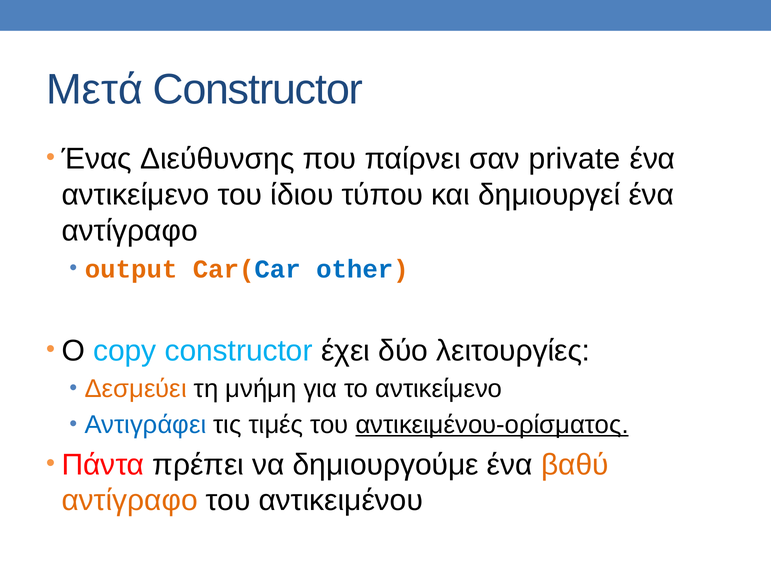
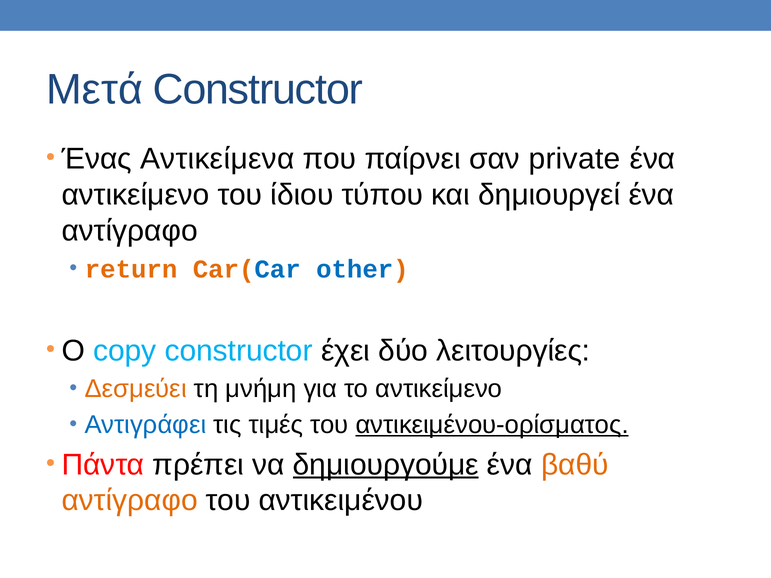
Διεύθυνσης: Διεύθυνσης -> Αντικείμενα
output: output -> return
δημιουργούμε underline: none -> present
